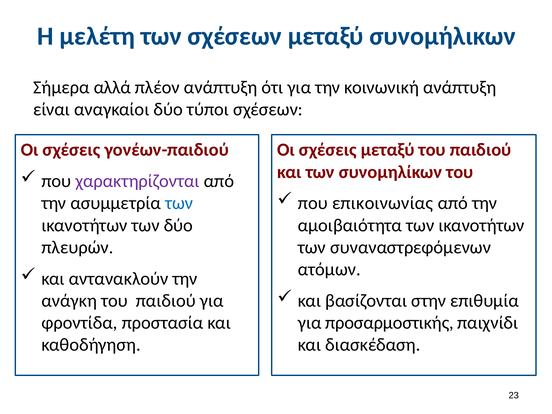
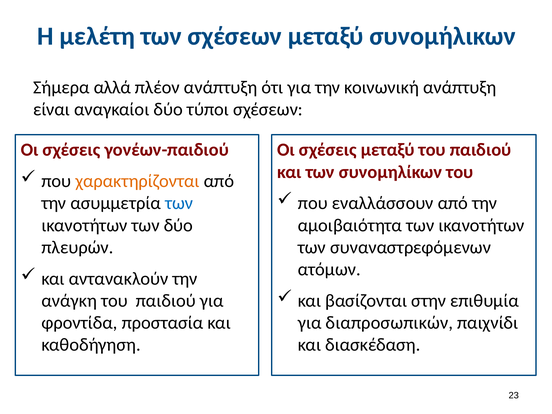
χαρακτηρίζονται colour: purple -> orange
επικοινωνίας: επικοινωνίας -> εναλλάσσουν
προσαρμοστικής: προσαρμοστικής -> διαπροσωπικών
